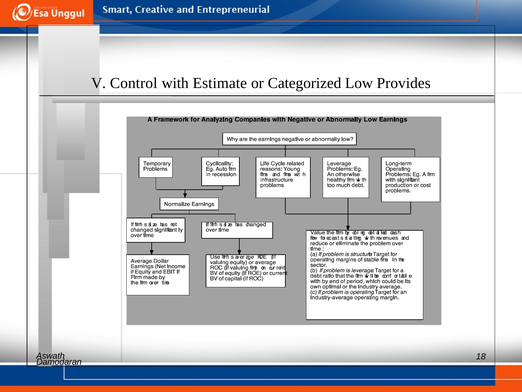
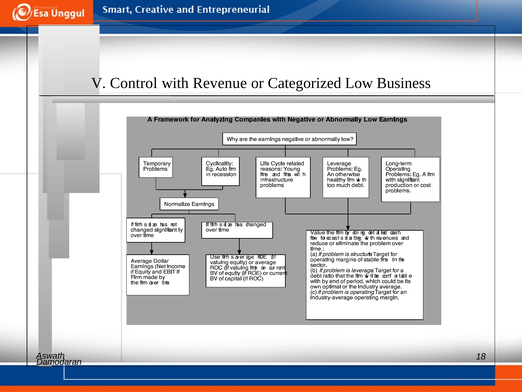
Estimate: Estimate -> Revenue
Provides: Provides -> Business
